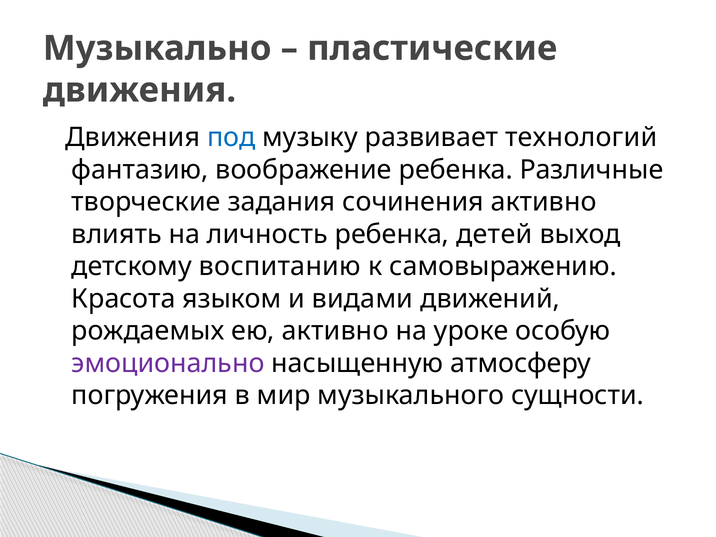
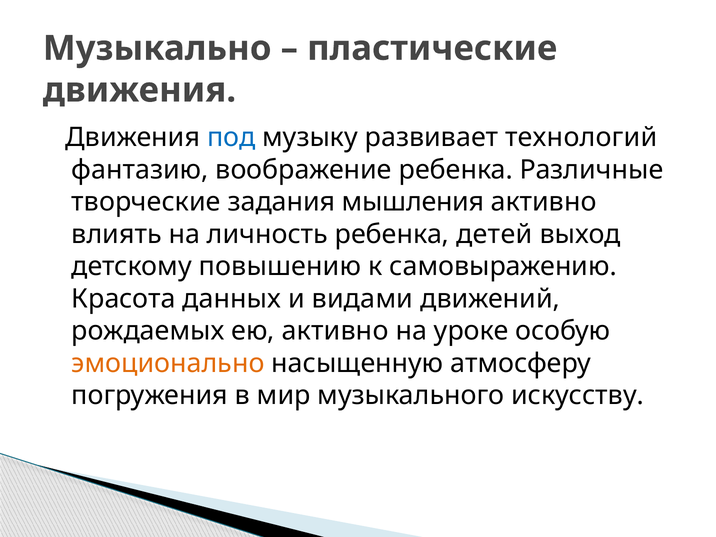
сочинения: сочинения -> мышления
воспитанию: воспитанию -> повышению
языком: языком -> данных
эмоционально colour: purple -> orange
сущности: сущности -> искусству
